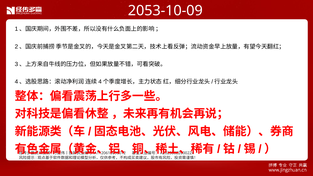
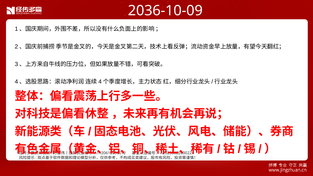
2053-10-09: 2053-10-09 -> 2036-10-09
